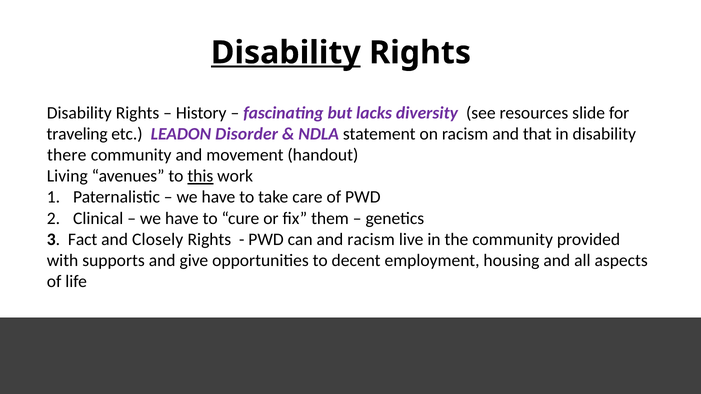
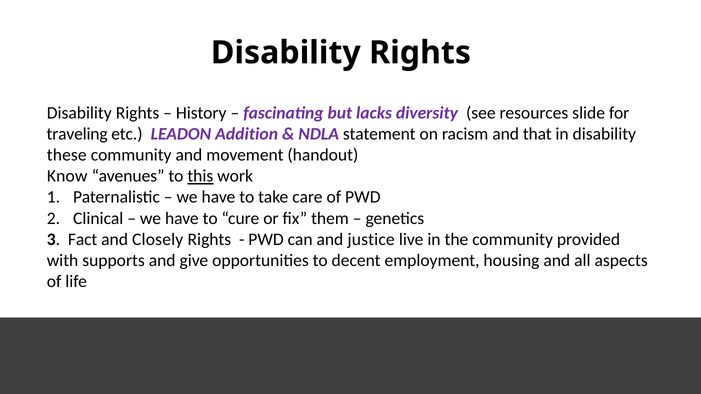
Disability at (286, 53) underline: present -> none
Disorder: Disorder -> Addition
there: there -> these
Living: Living -> Know
and racism: racism -> justice
